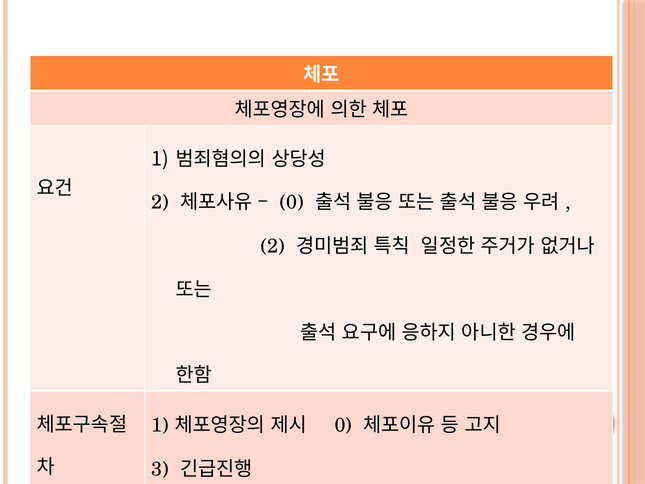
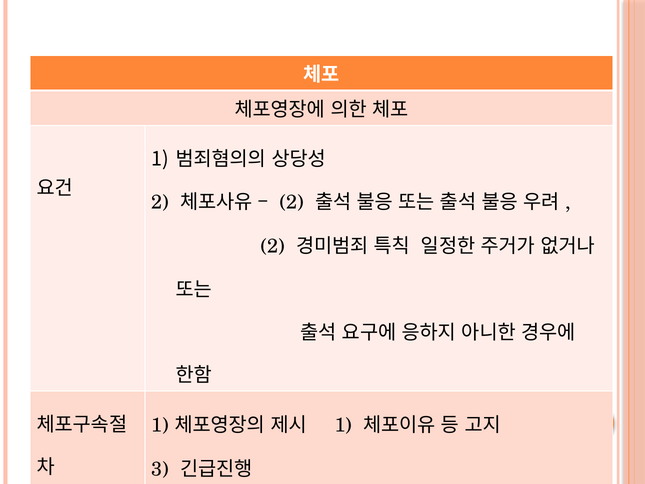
0 at (292, 202): 0 -> 2
0 at (343, 425): 0 -> 1
